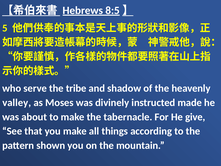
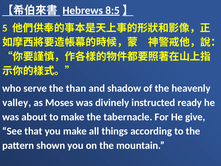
tribe: tribe -> than
made: made -> ready
